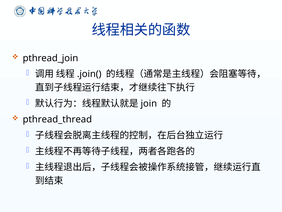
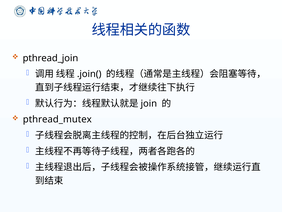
pthread_thread: pthread_thread -> pthread_mutex
